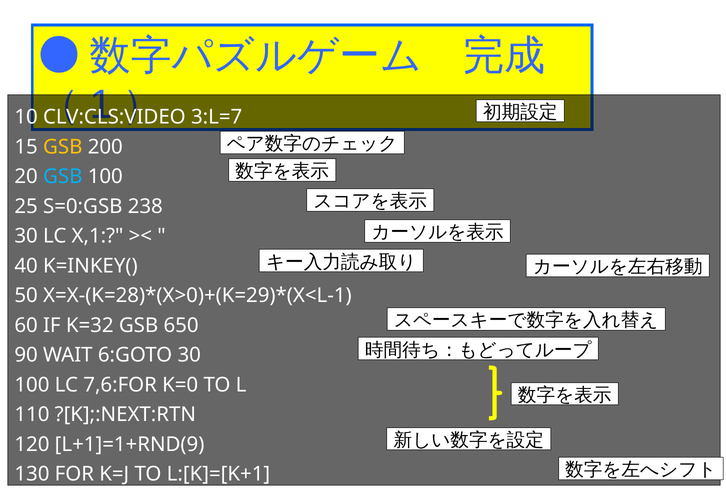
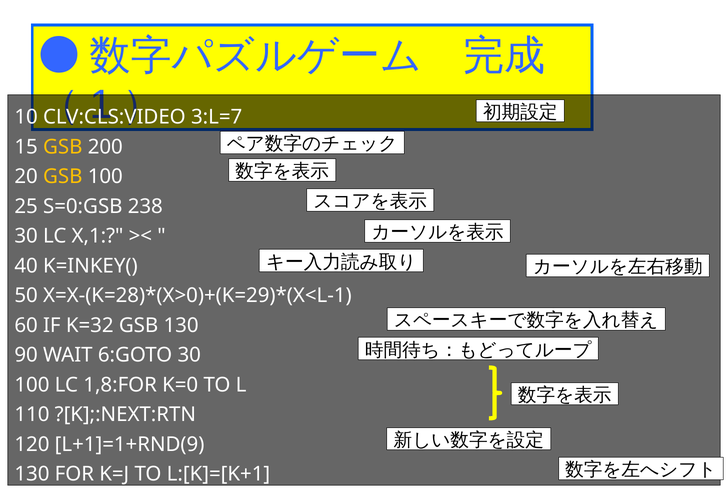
GSB at (63, 177) colour: light blue -> yellow
GSB 650: 650 -> 130
7,6:FOR: 7,6:FOR -> 1,8:FOR
